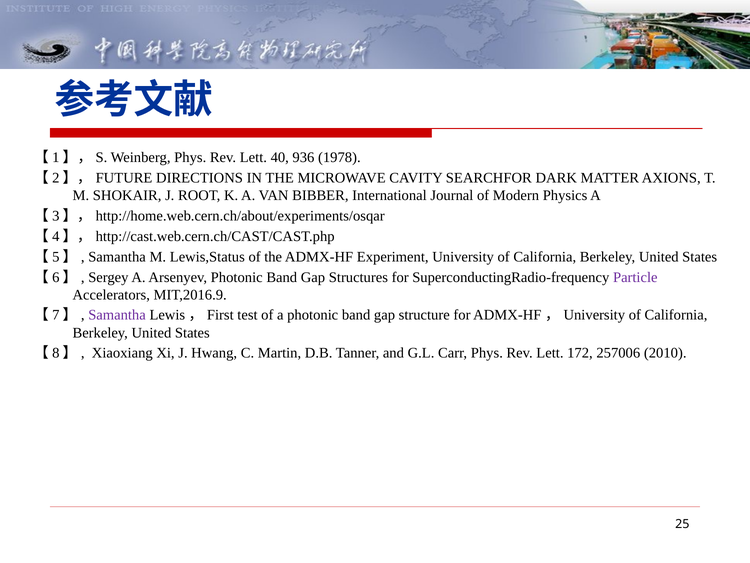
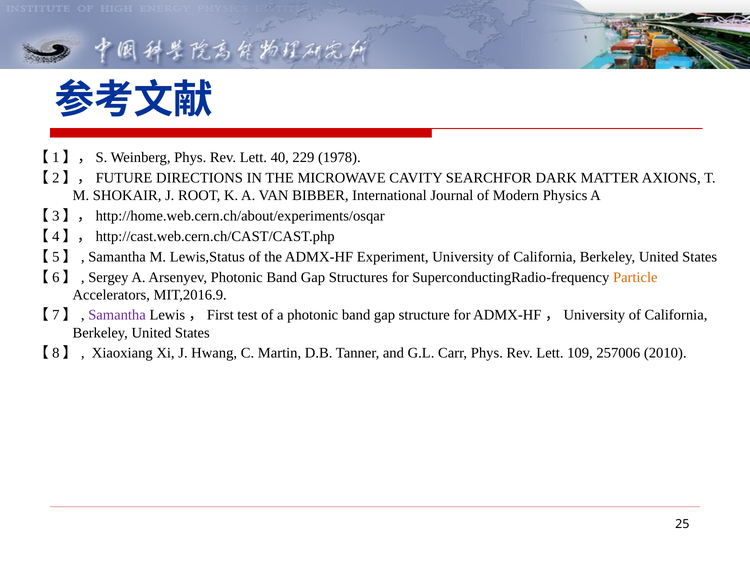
936: 936 -> 229
Particle colour: purple -> orange
172: 172 -> 109
